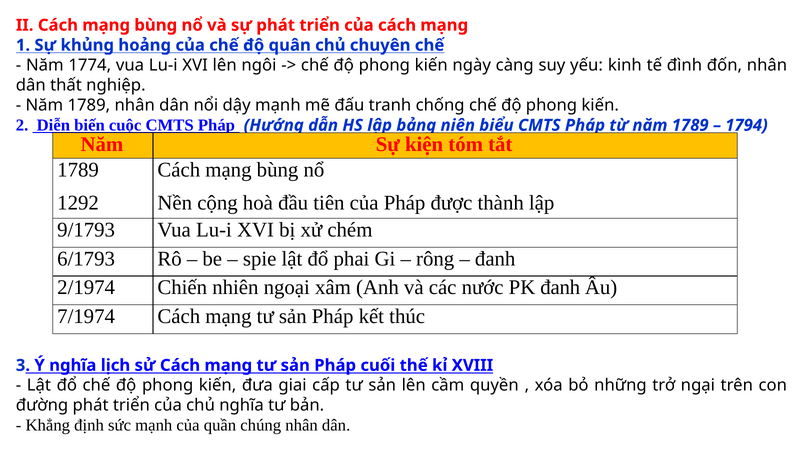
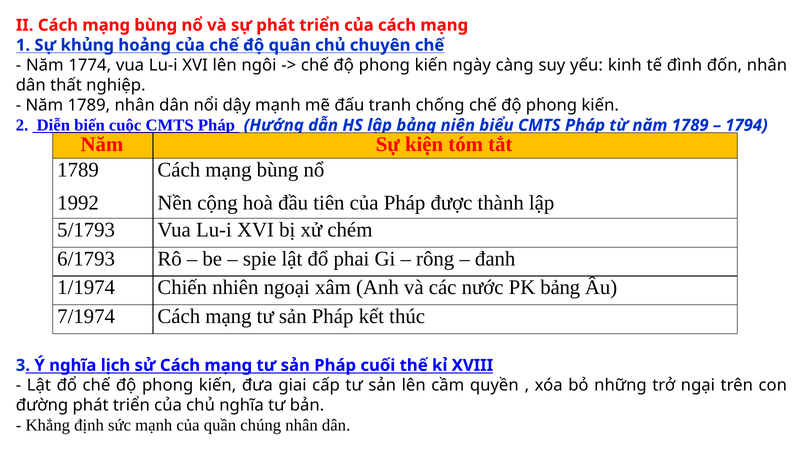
1292: 1292 -> 1992
9/1793: 9/1793 -> 5/1793
2/1974: 2/1974 -> 1/1974
PK đanh: đanh -> bảng
